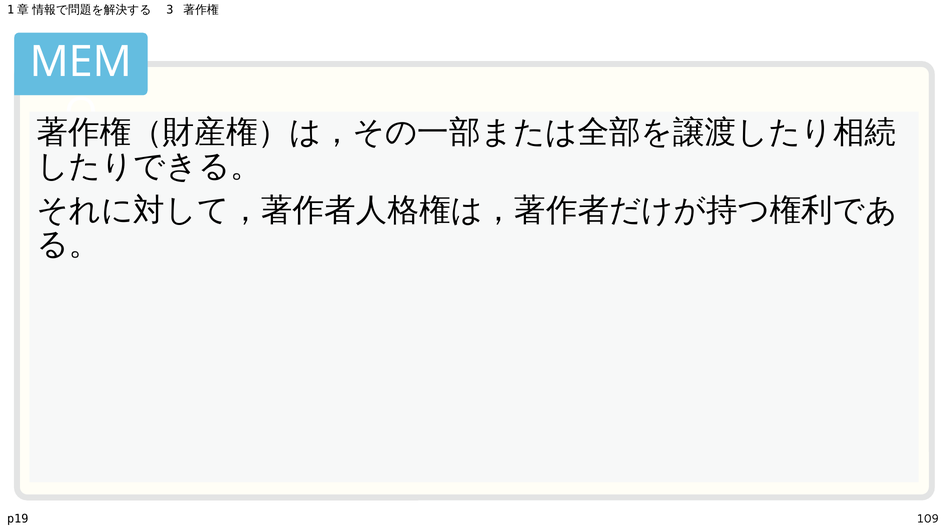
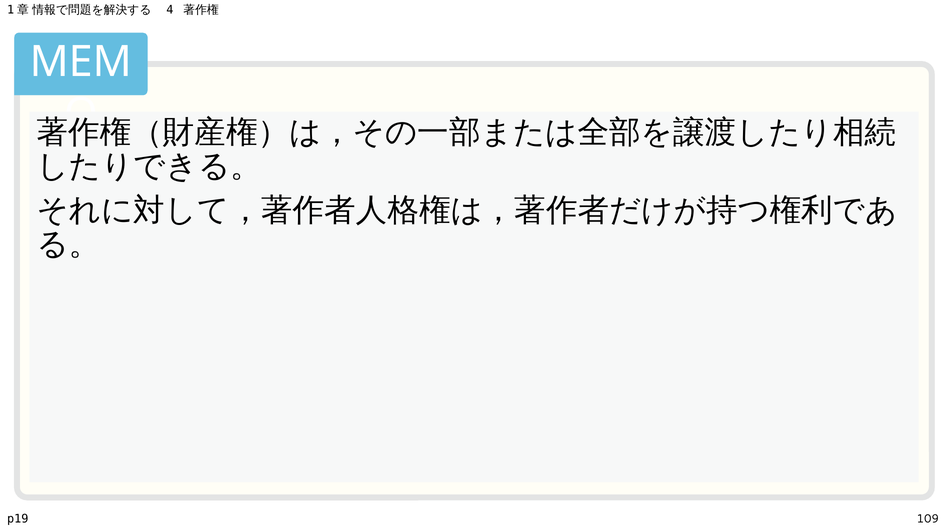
3: 3 -> 4
